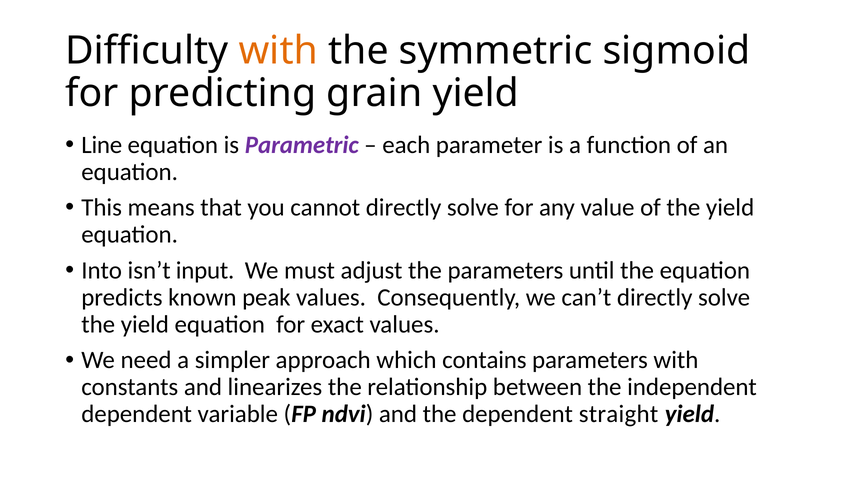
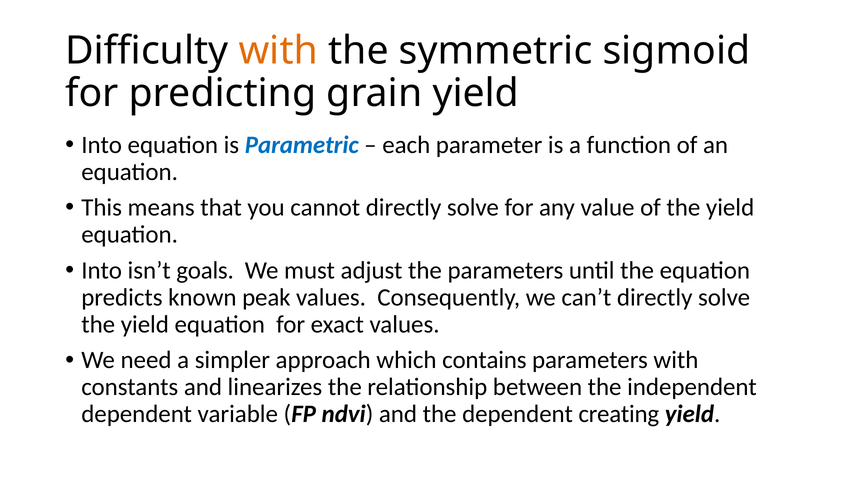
Line at (102, 145): Line -> Into
Parametric colour: purple -> blue
input: input -> goals
straight: straight -> creating
